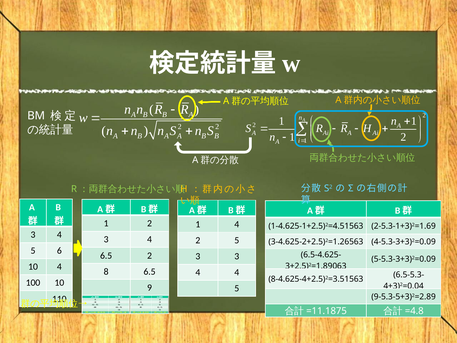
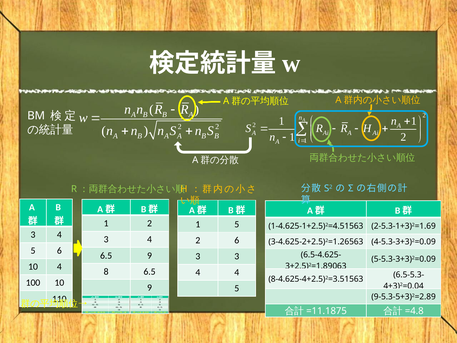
1 4: 4 -> 5
2 5: 5 -> 6
2 at (150, 255): 2 -> 9
